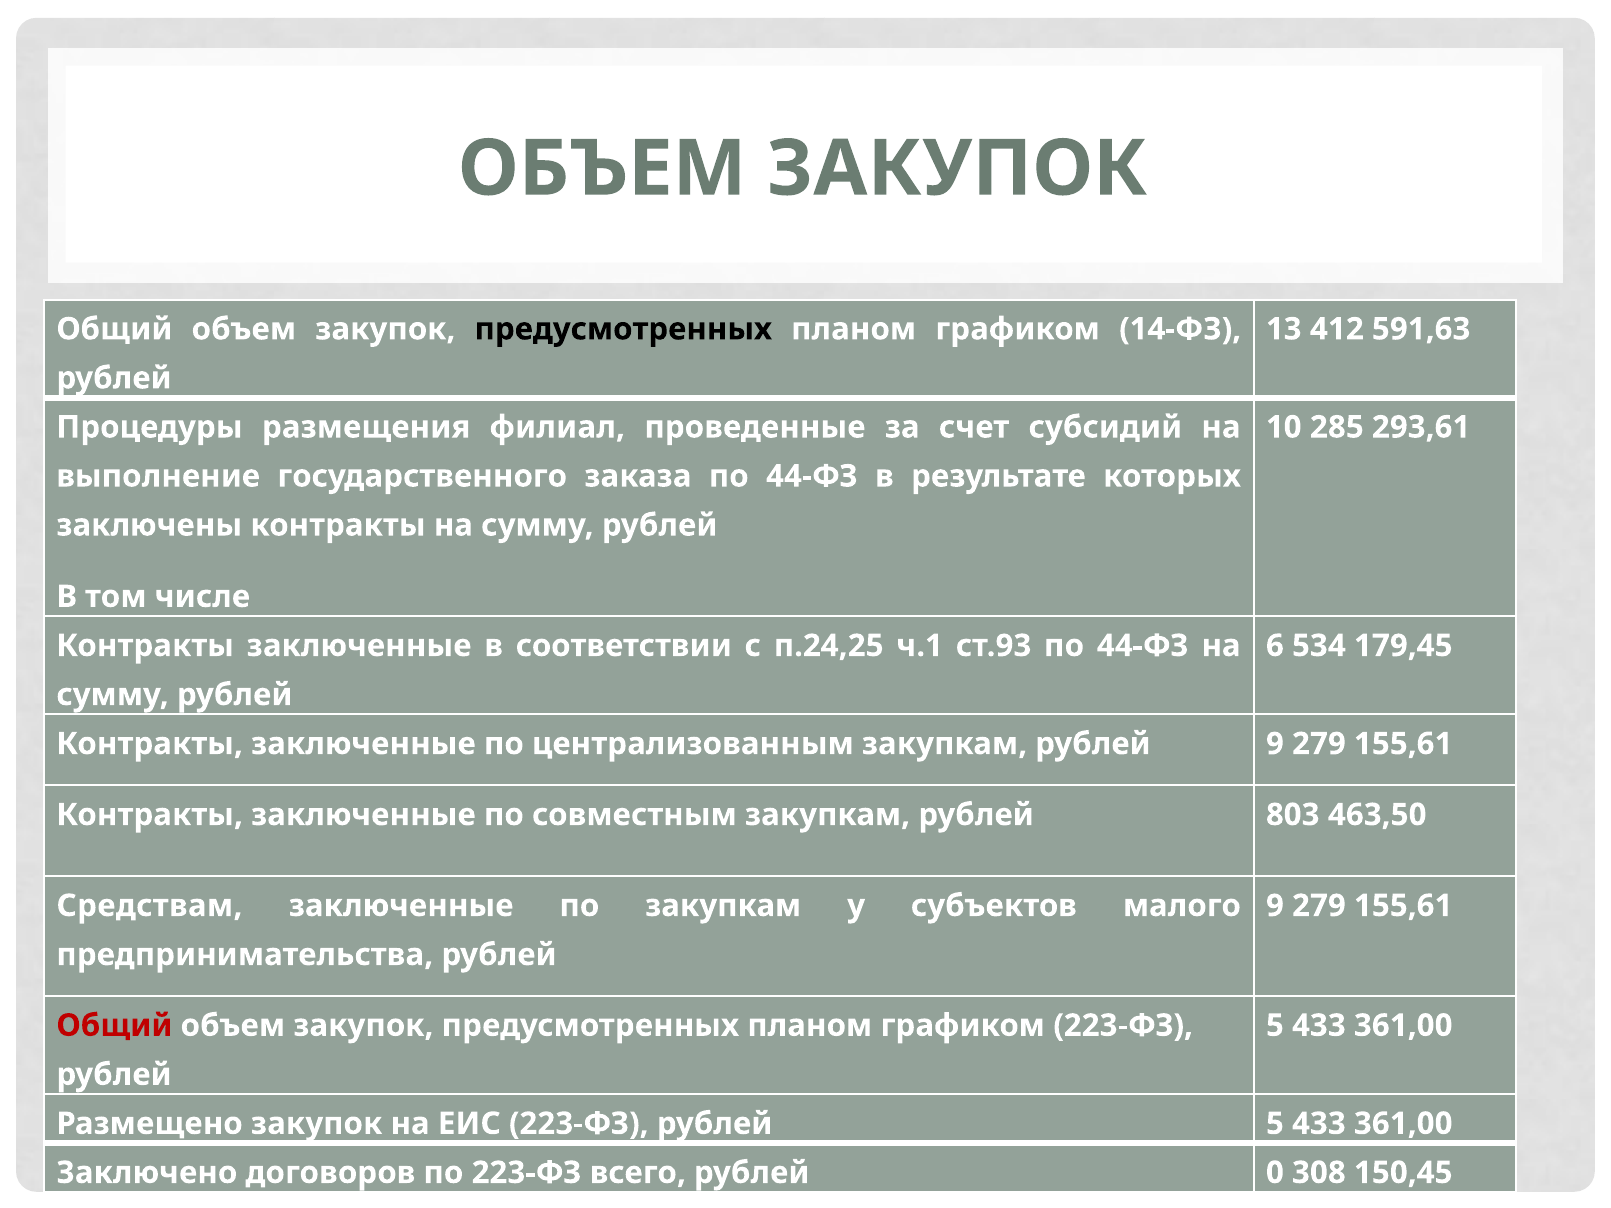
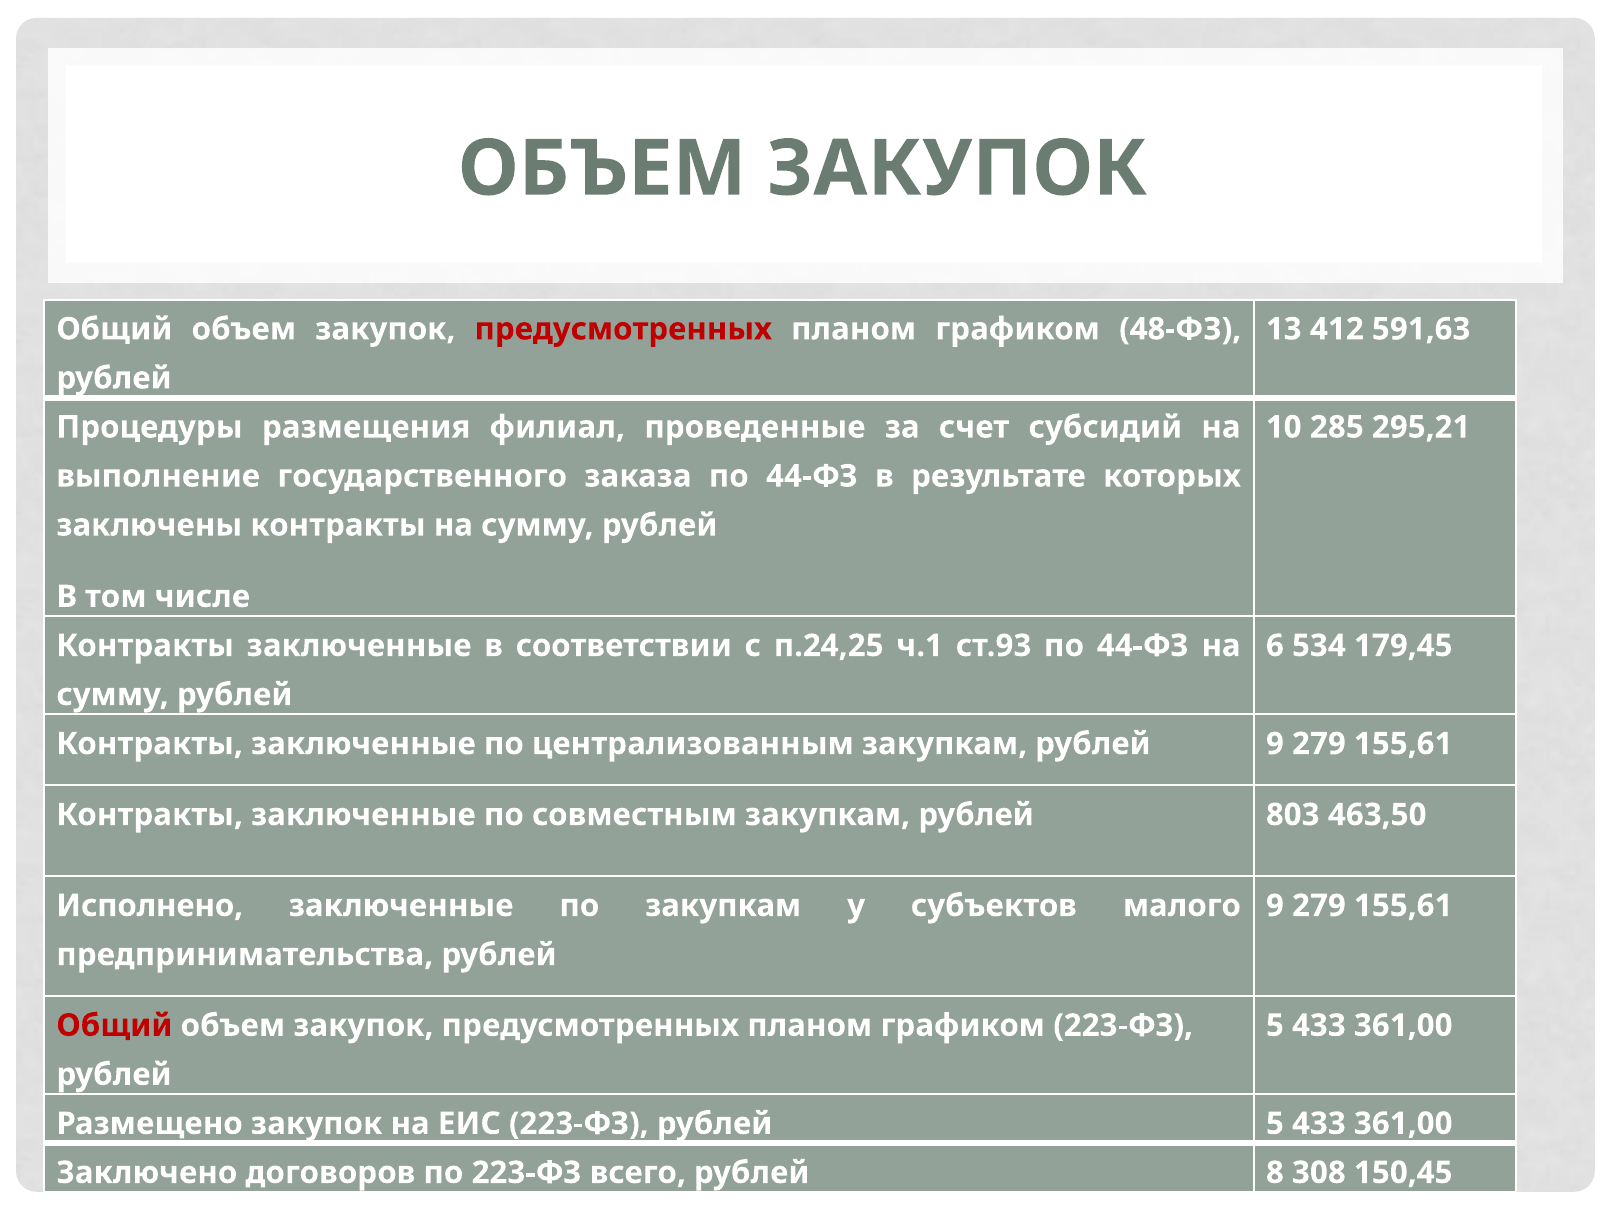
предусмотренных at (623, 329) colour: black -> red
14-ФЗ: 14-ФЗ -> 48-ФЗ
293,61: 293,61 -> 295,21
Средствам: Средствам -> Исполнено
0: 0 -> 8
